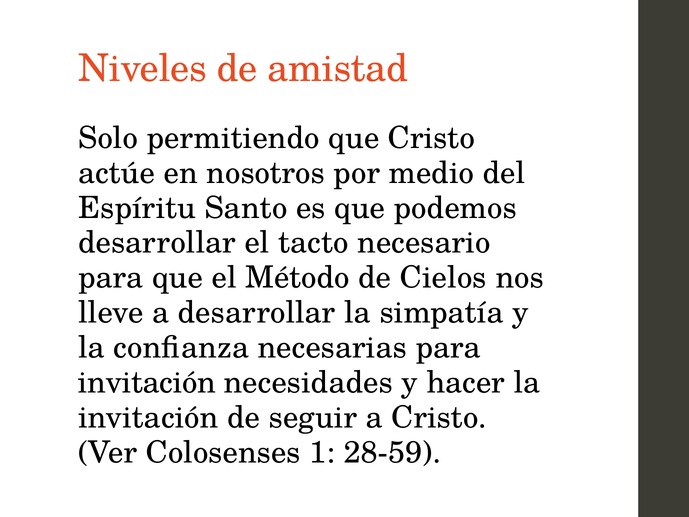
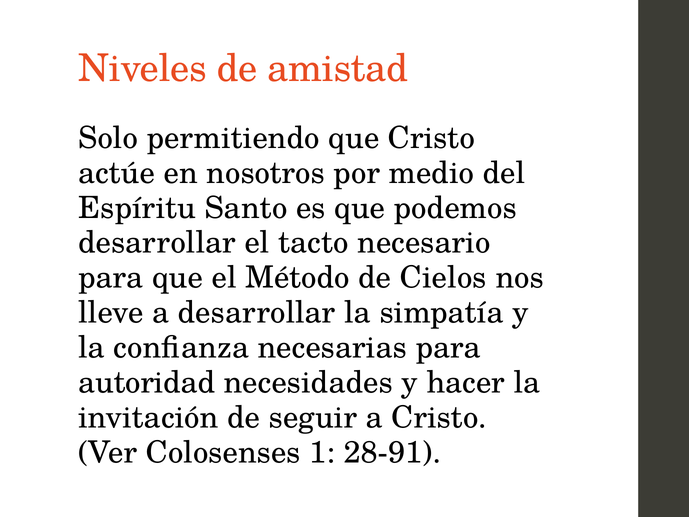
invitación at (147, 382): invitación -> autoridad
28-59: 28-59 -> 28-91
